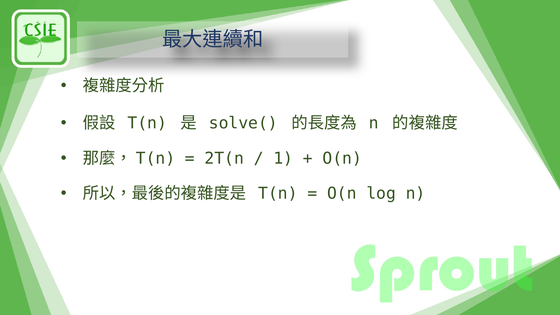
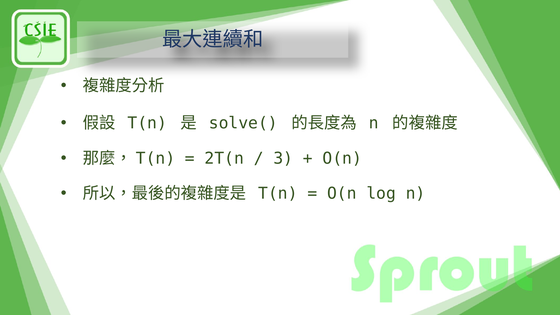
1: 1 -> 3
